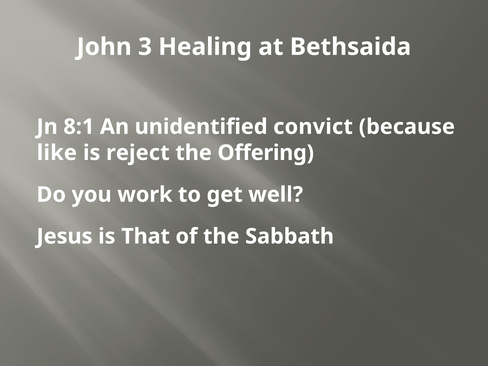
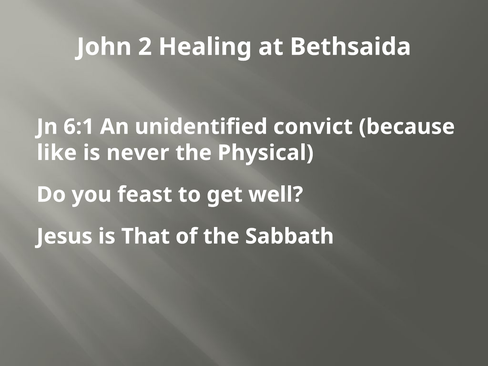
3: 3 -> 2
8:1: 8:1 -> 6:1
reject: reject -> never
Offering: Offering -> Physical
work: work -> feast
